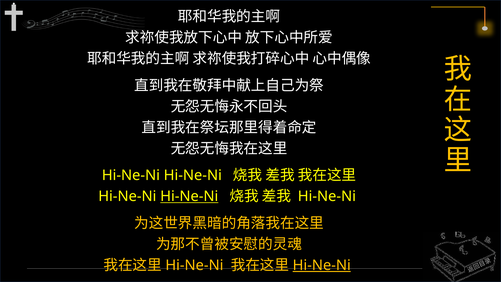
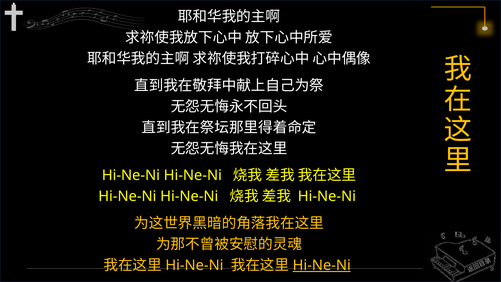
Hi-Ne-Ni at (189, 196) underline: present -> none
